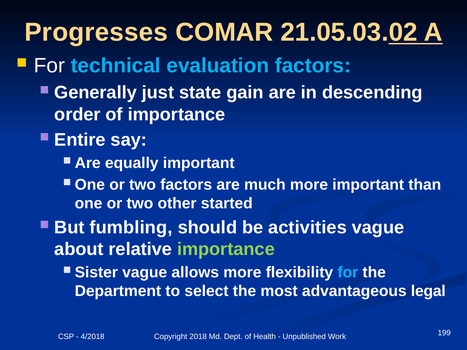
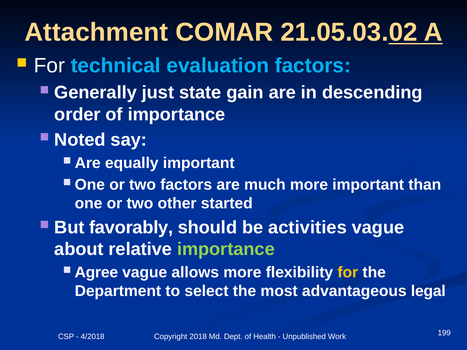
Progresses: Progresses -> Attachment
Entire: Entire -> Noted
fumbling: fumbling -> favorably
Sister: Sister -> Agree
for at (348, 273) colour: light blue -> yellow
